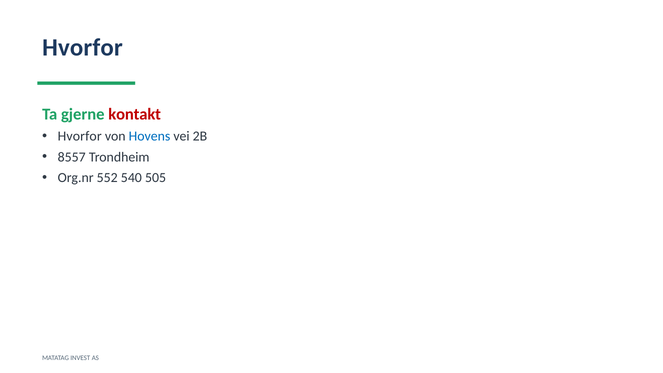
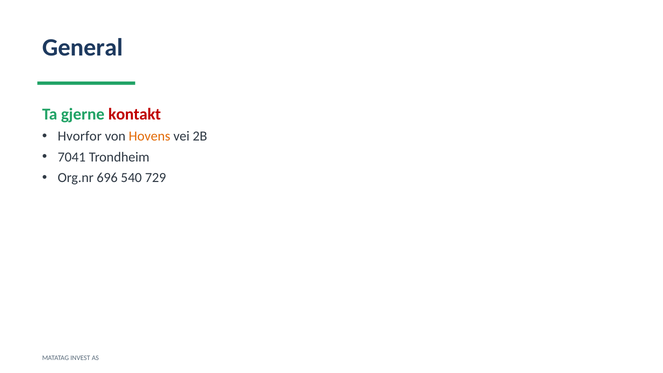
Hvorfor at (82, 47): Hvorfor -> General
Hovens colour: blue -> orange
8557: 8557 -> 7041
552: 552 -> 696
505: 505 -> 729
